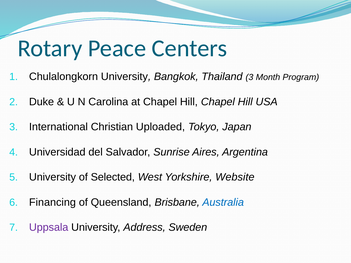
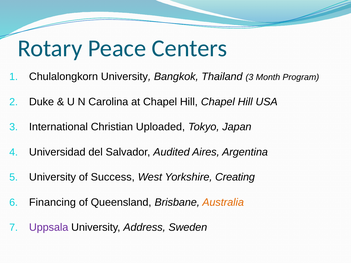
Sunrise: Sunrise -> Audited
Selected: Selected -> Success
Website: Website -> Creating
Australia colour: blue -> orange
